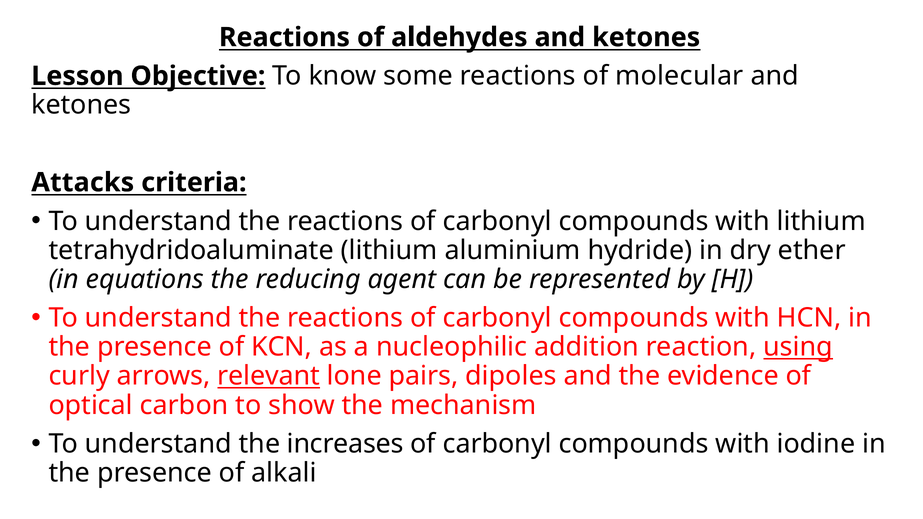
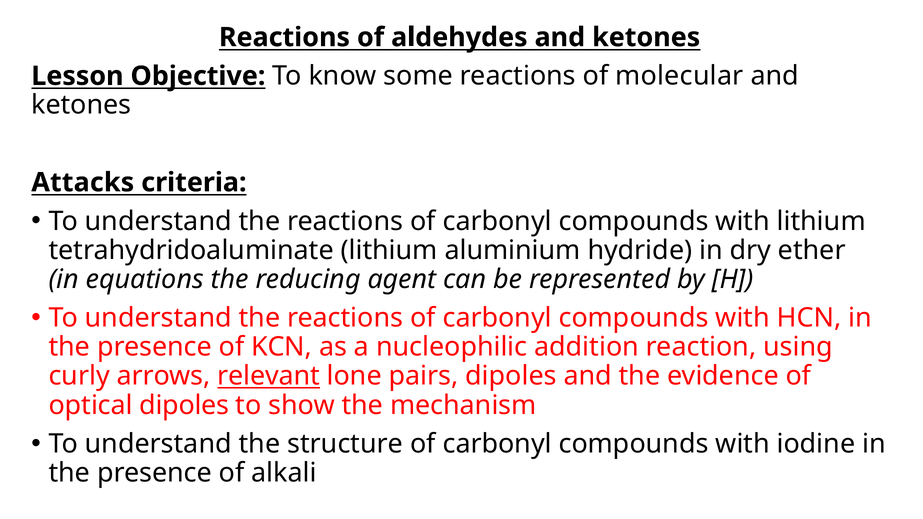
using underline: present -> none
optical carbon: carbon -> dipoles
increases: increases -> structure
